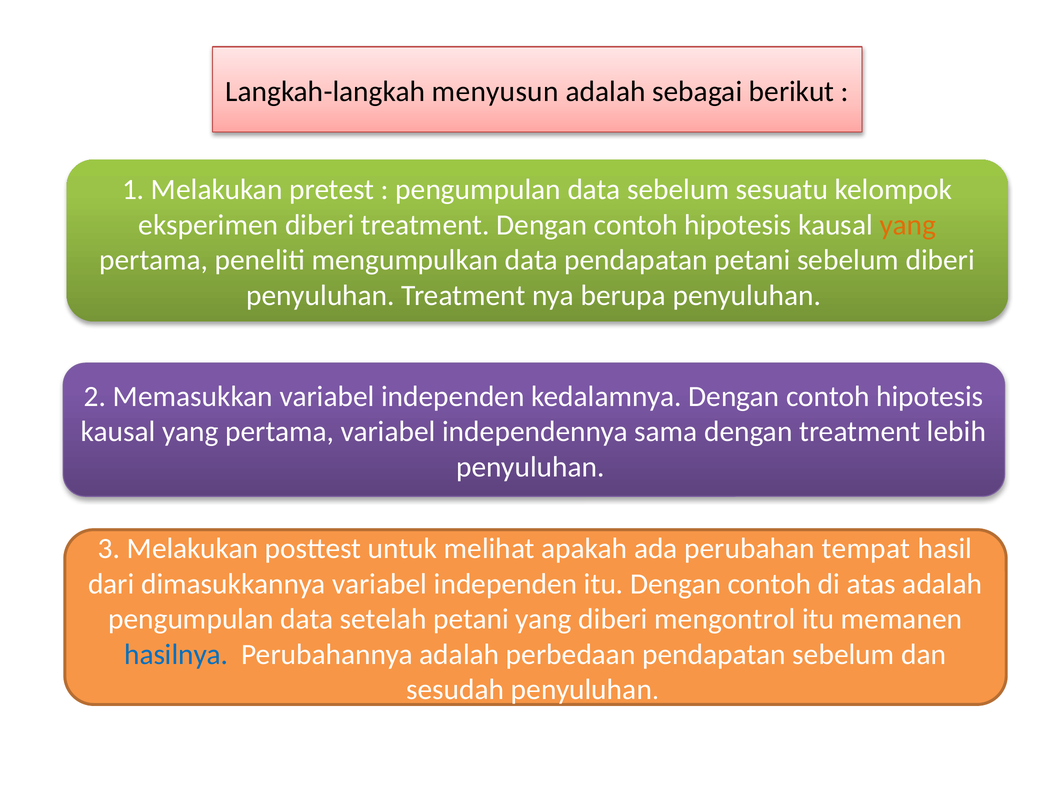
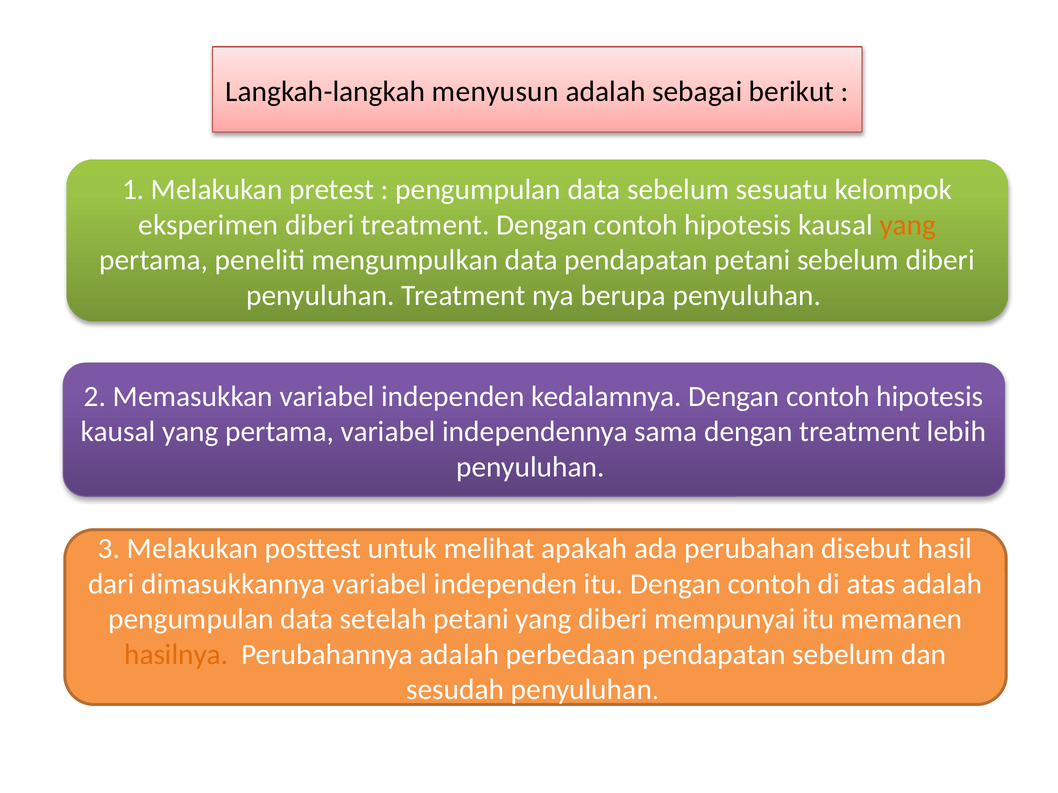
tempat: tempat -> disebut
mengontrol: mengontrol -> mempunyai
hasilnya colour: blue -> orange
